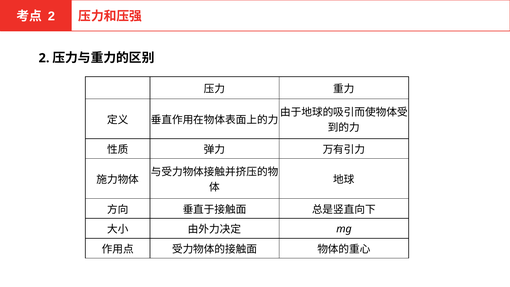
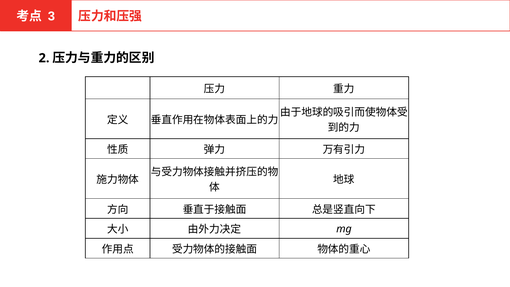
2 at (51, 16): 2 -> 3
